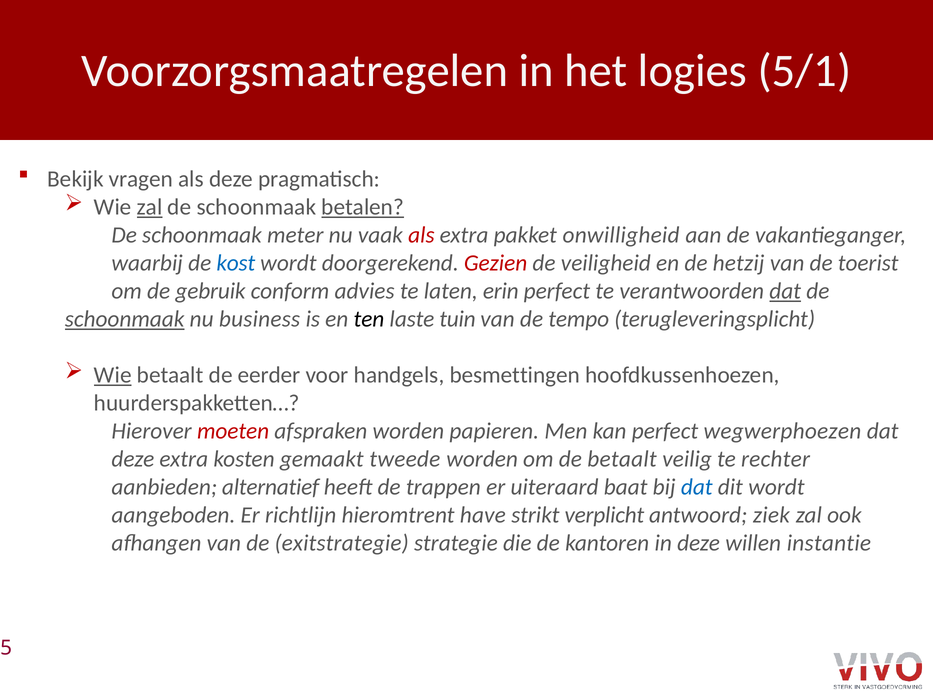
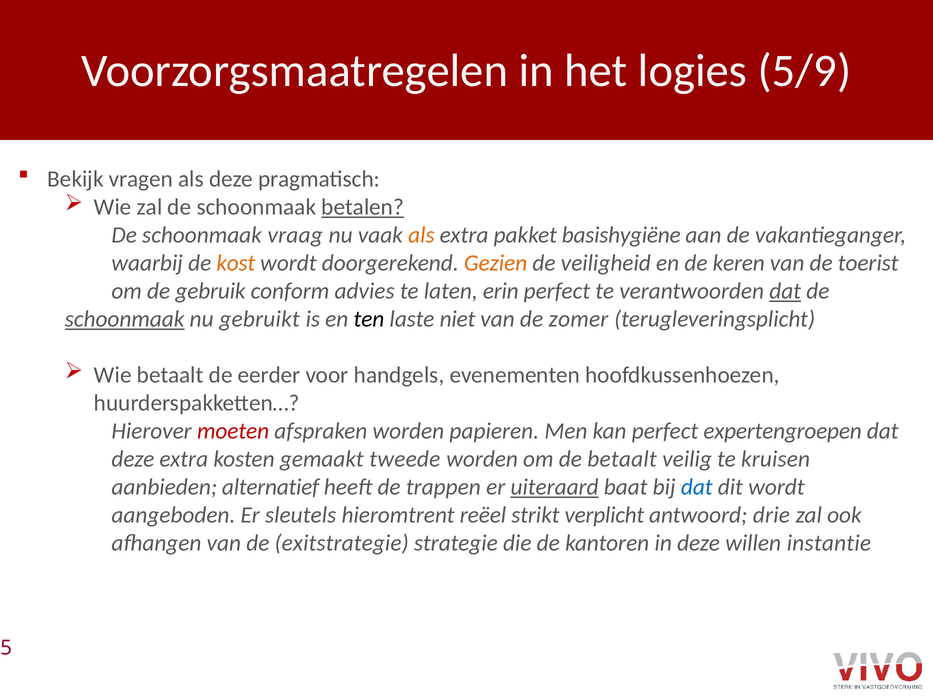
5/1: 5/1 -> 5/9
zal at (150, 207) underline: present -> none
meter: meter -> vraag
als at (421, 235) colour: red -> orange
onwilligheid: onwilligheid -> basishygiëne
kost colour: blue -> orange
Gezien colour: red -> orange
hetzij: hetzij -> keren
business: business -> gebruikt
tuin: tuin -> niet
tempo: tempo -> zomer
Wie at (113, 375) underline: present -> none
besmettingen: besmettingen -> evenementen
wegwerphoezen: wegwerphoezen -> expertengroepen
rechter: rechter -> kruisen
uiteraard underline: none -> present
richtlijn: richtlijn -> sleutels
have: have -> reëel
ziek: ziek -> drie
